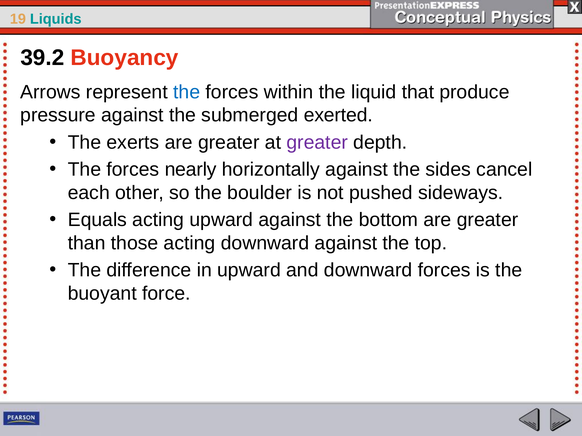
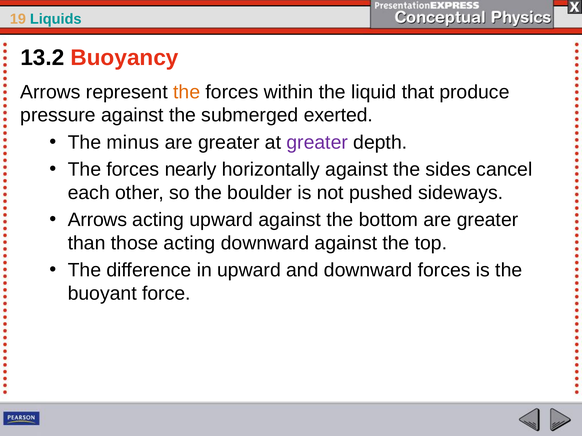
39.2: 39.2 -> 13.2
the at (187, 92) colour: blue -> orange
exerts: exerts -> minus
Equals at (97, 220): Equals -> Arrows
